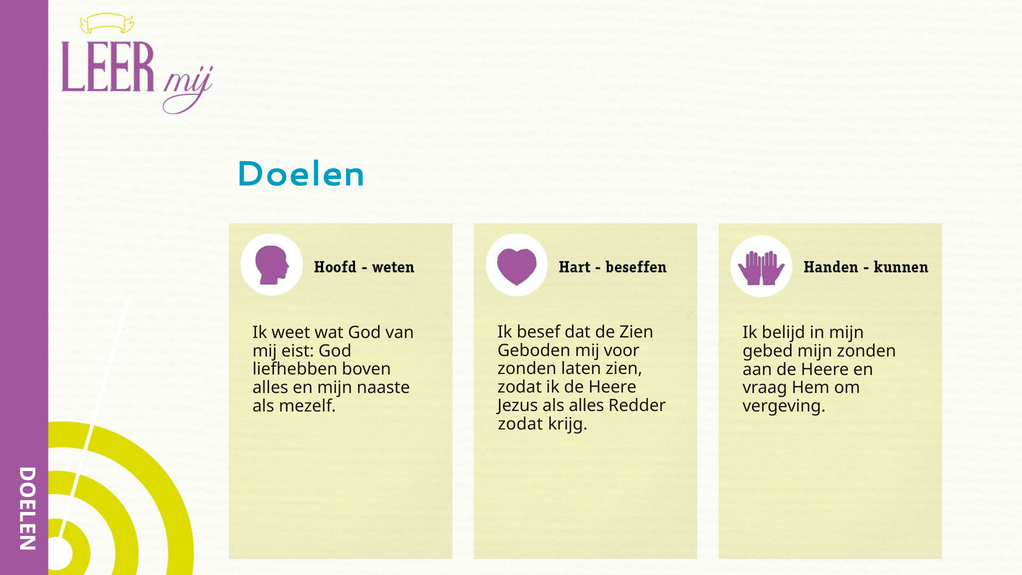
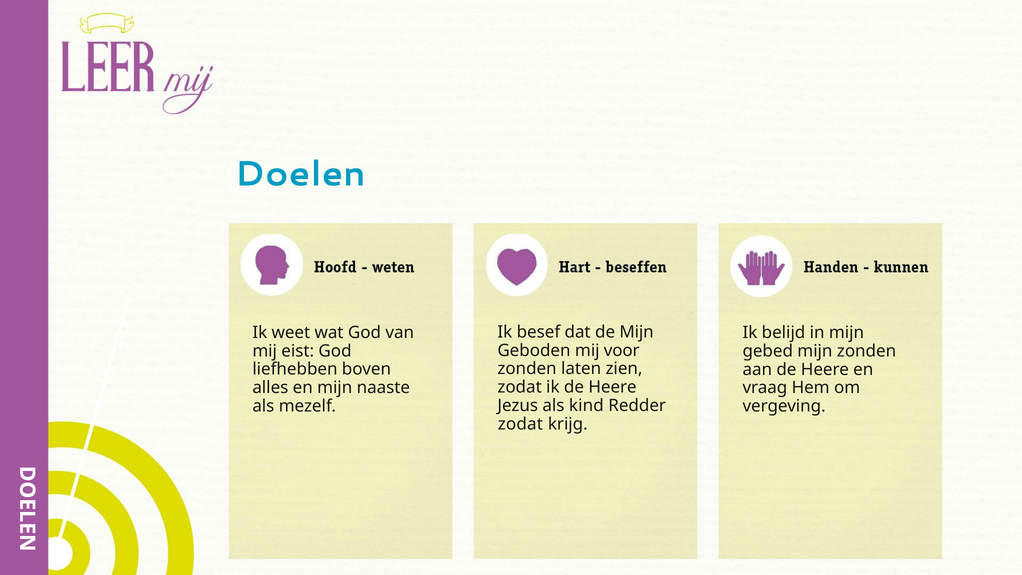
de Zien: Zien -> Mijn
als alles: alles -> kind
